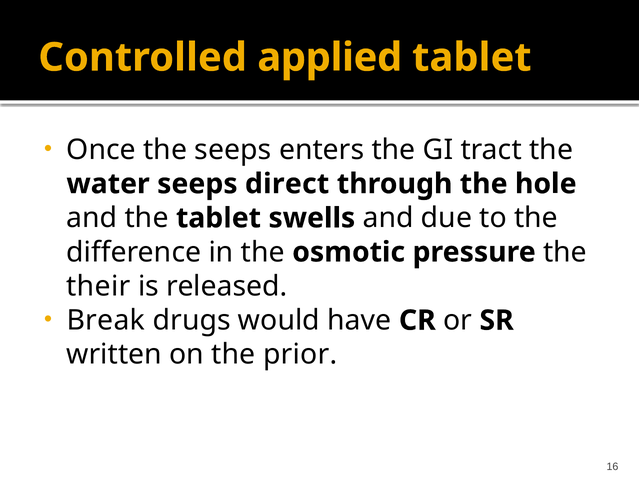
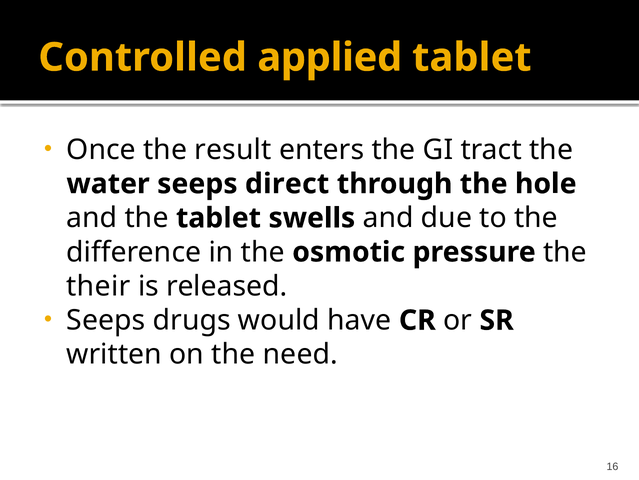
the seeps: seeps -> result
Break at (106, 320): Break -> Seeps
prior: prior -> need
